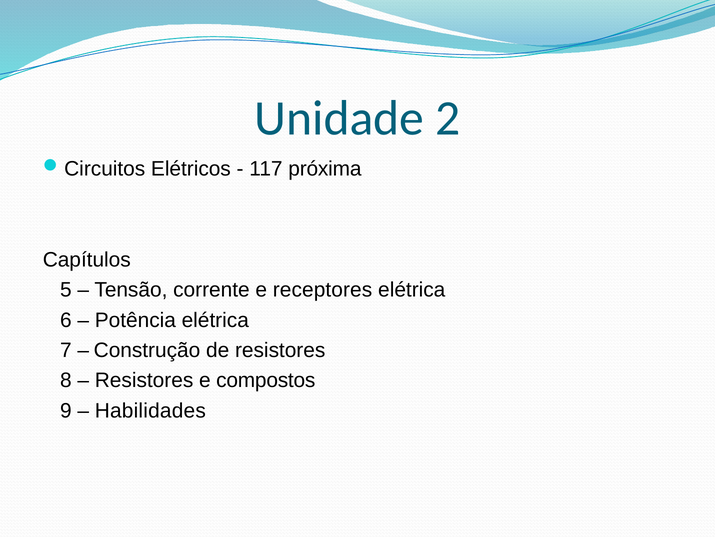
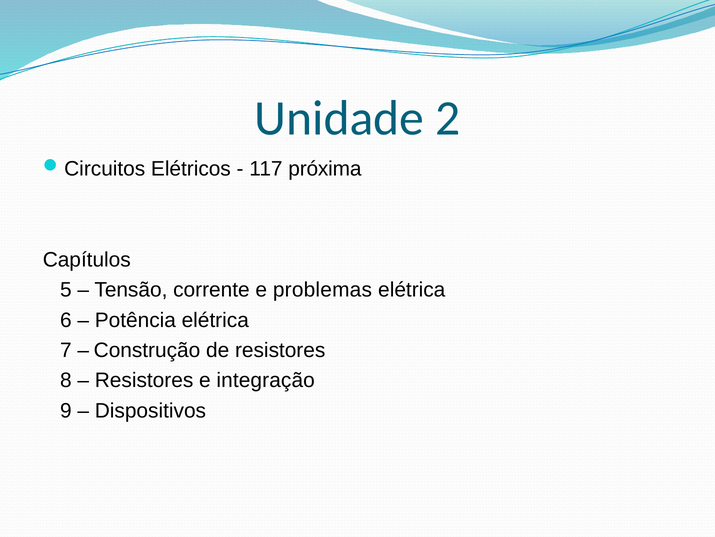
receptores: receptores -> problemas
compostos: compostos -> integração
Habilidades: Habilidades -> Dispositivos
